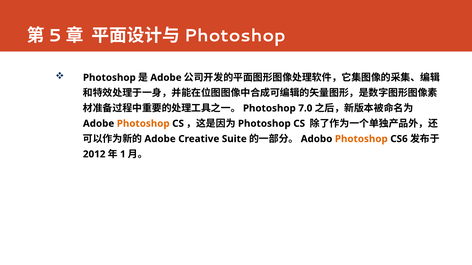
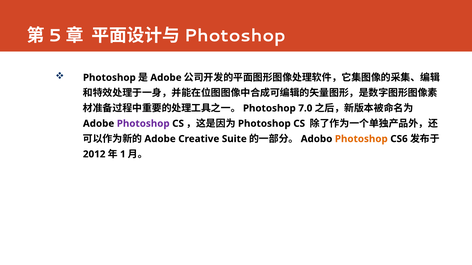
Photoshop at (143, 124) colour: orange -> purple
